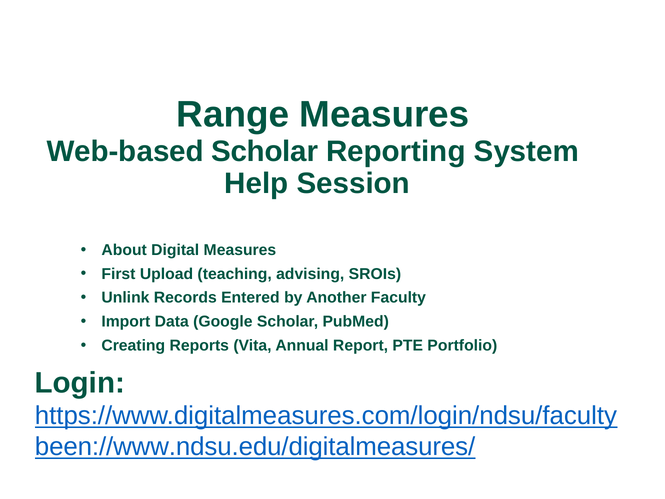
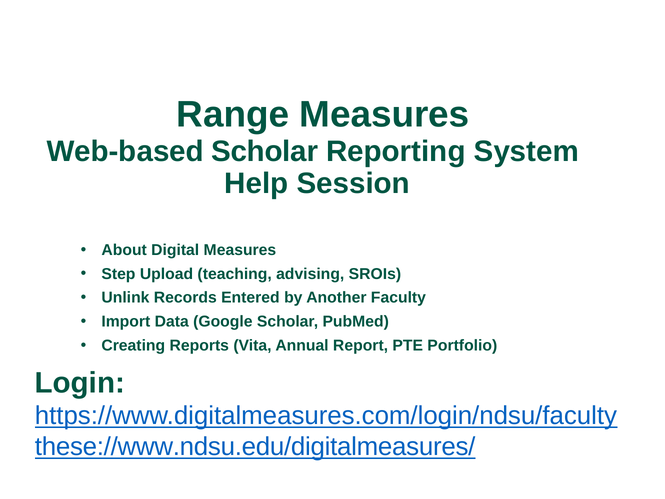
First: First -> Step
been://www.ndsu.edu/digitalmeasures/: been://www.ndsu.edu/digitalmeasures/ -> these://www.ndsu.edu/digitalmeasures/
